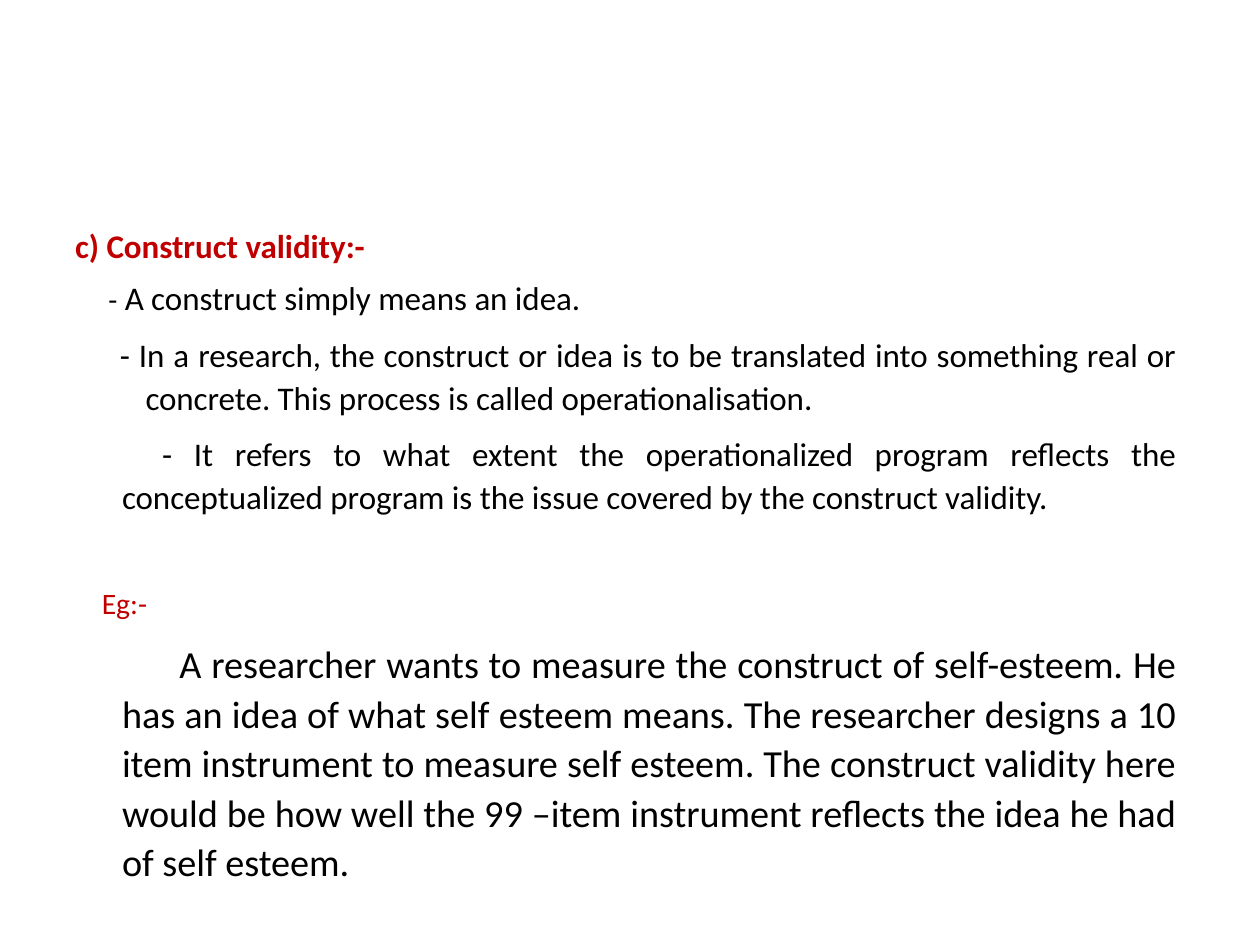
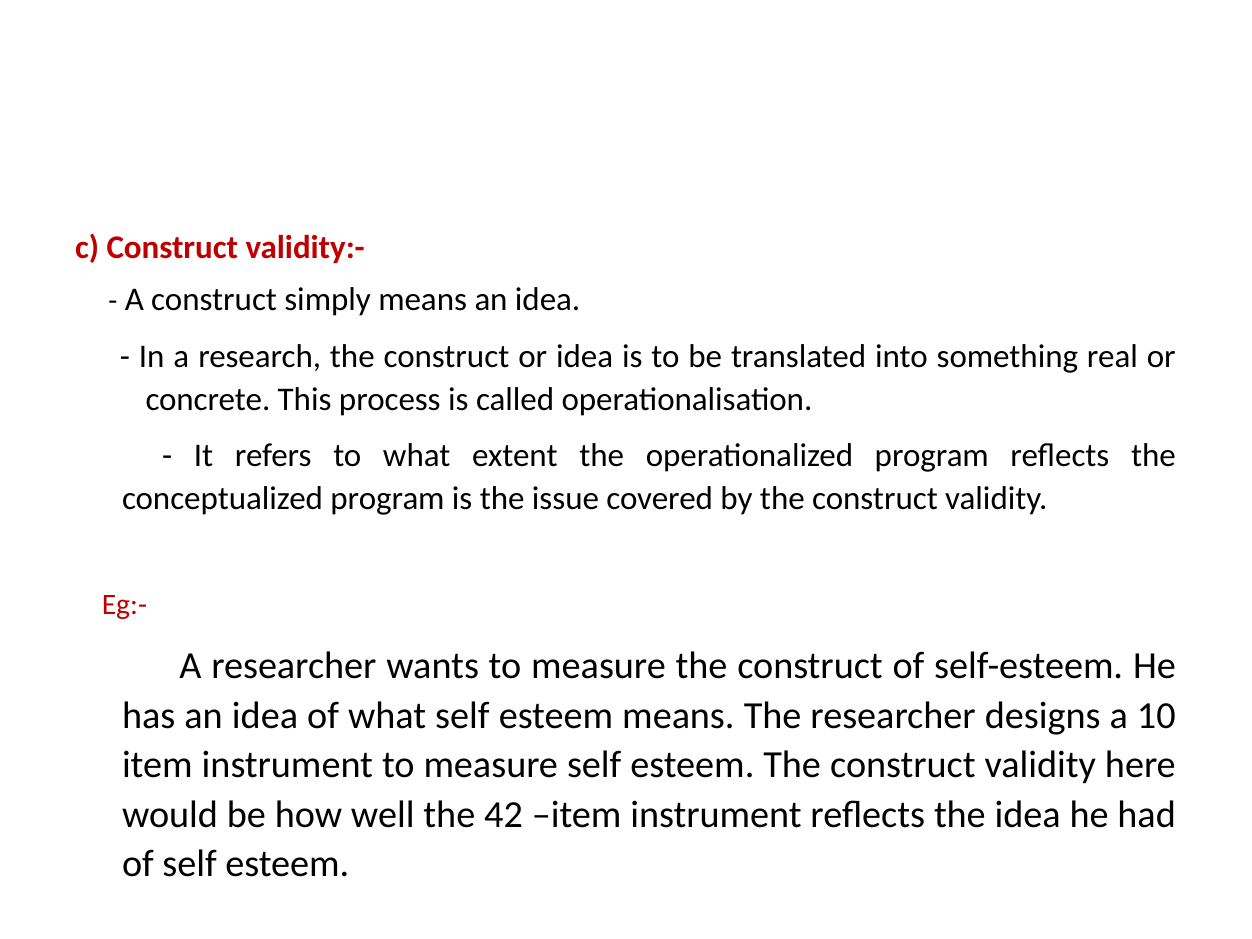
99: 99 -> 42
